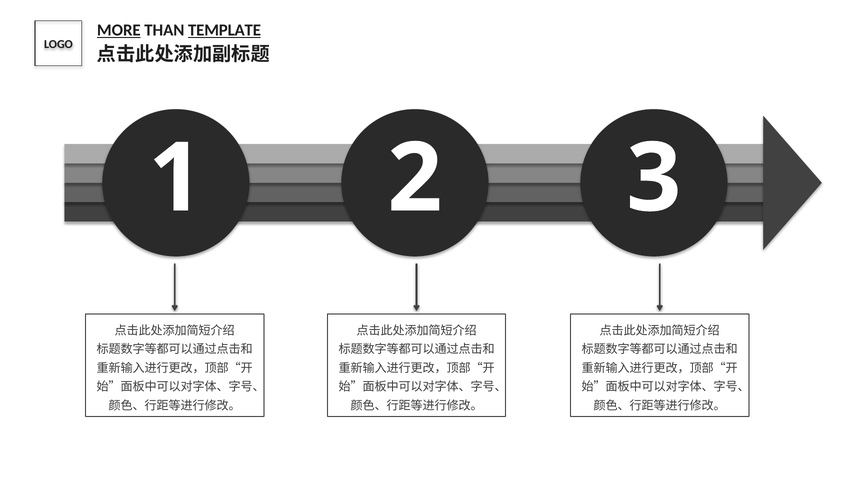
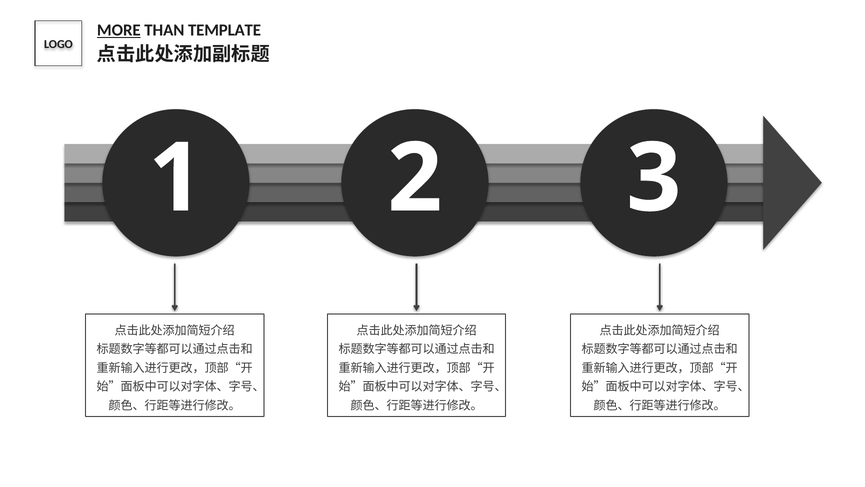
TEMPLATE underline: present -> none
